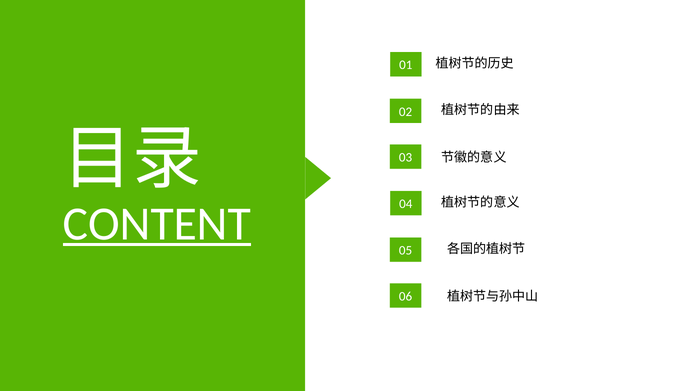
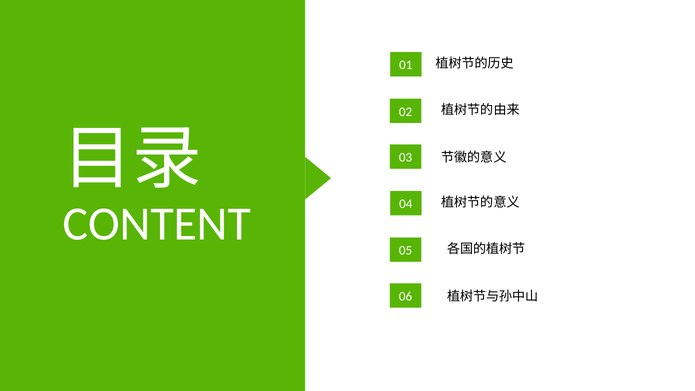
CONTENT underline: present -> none
